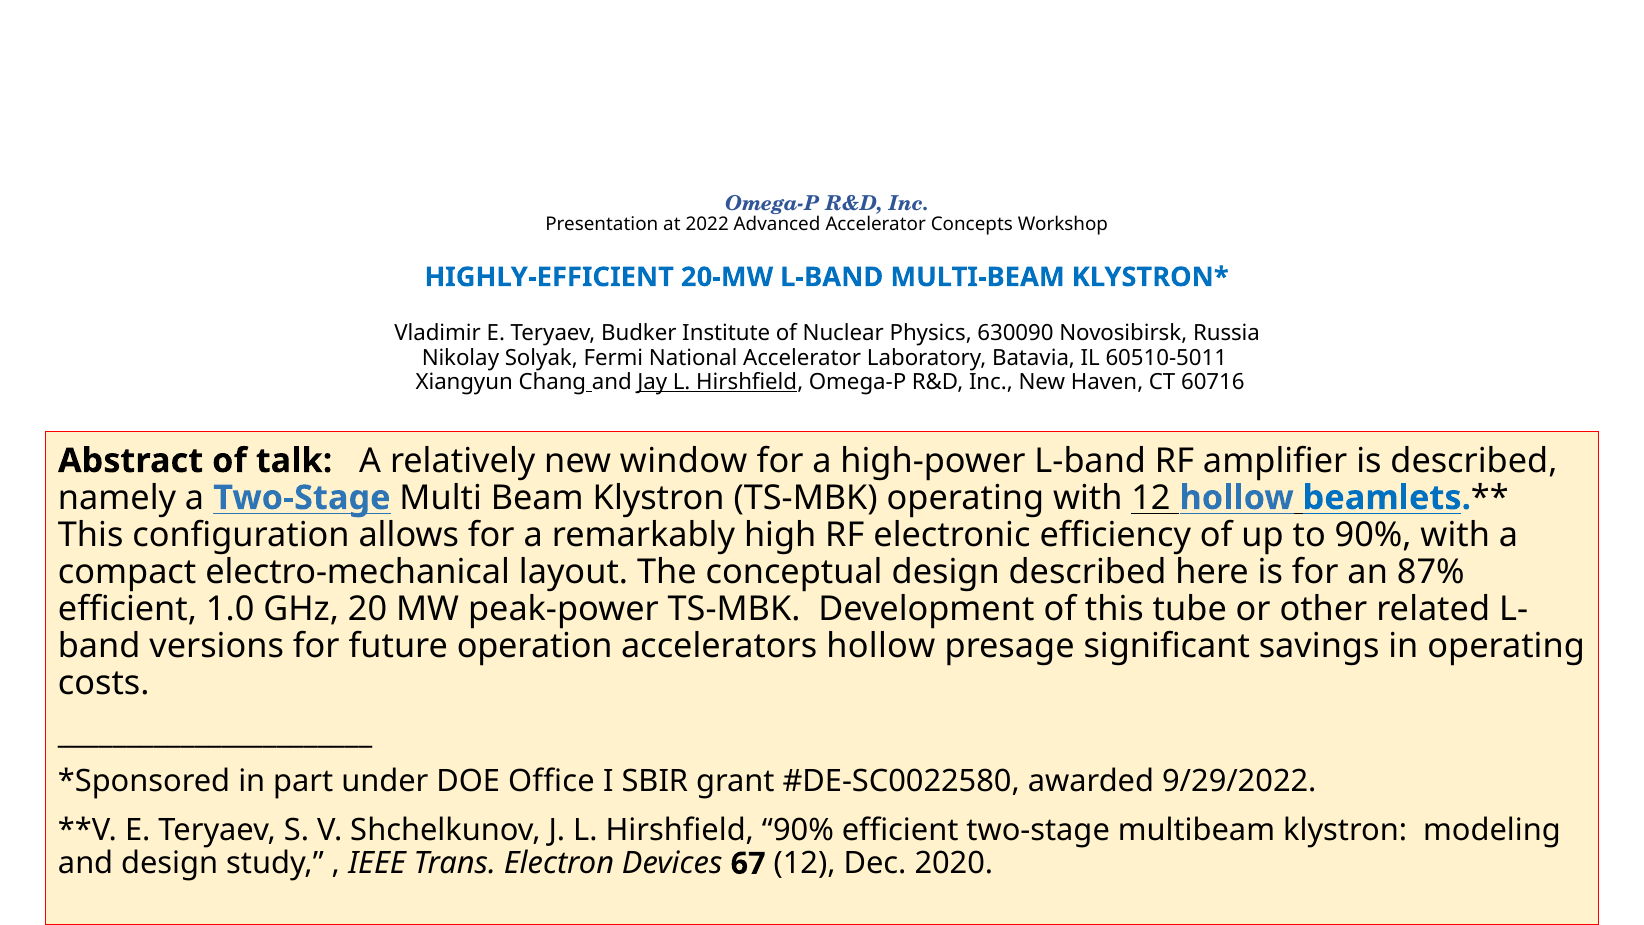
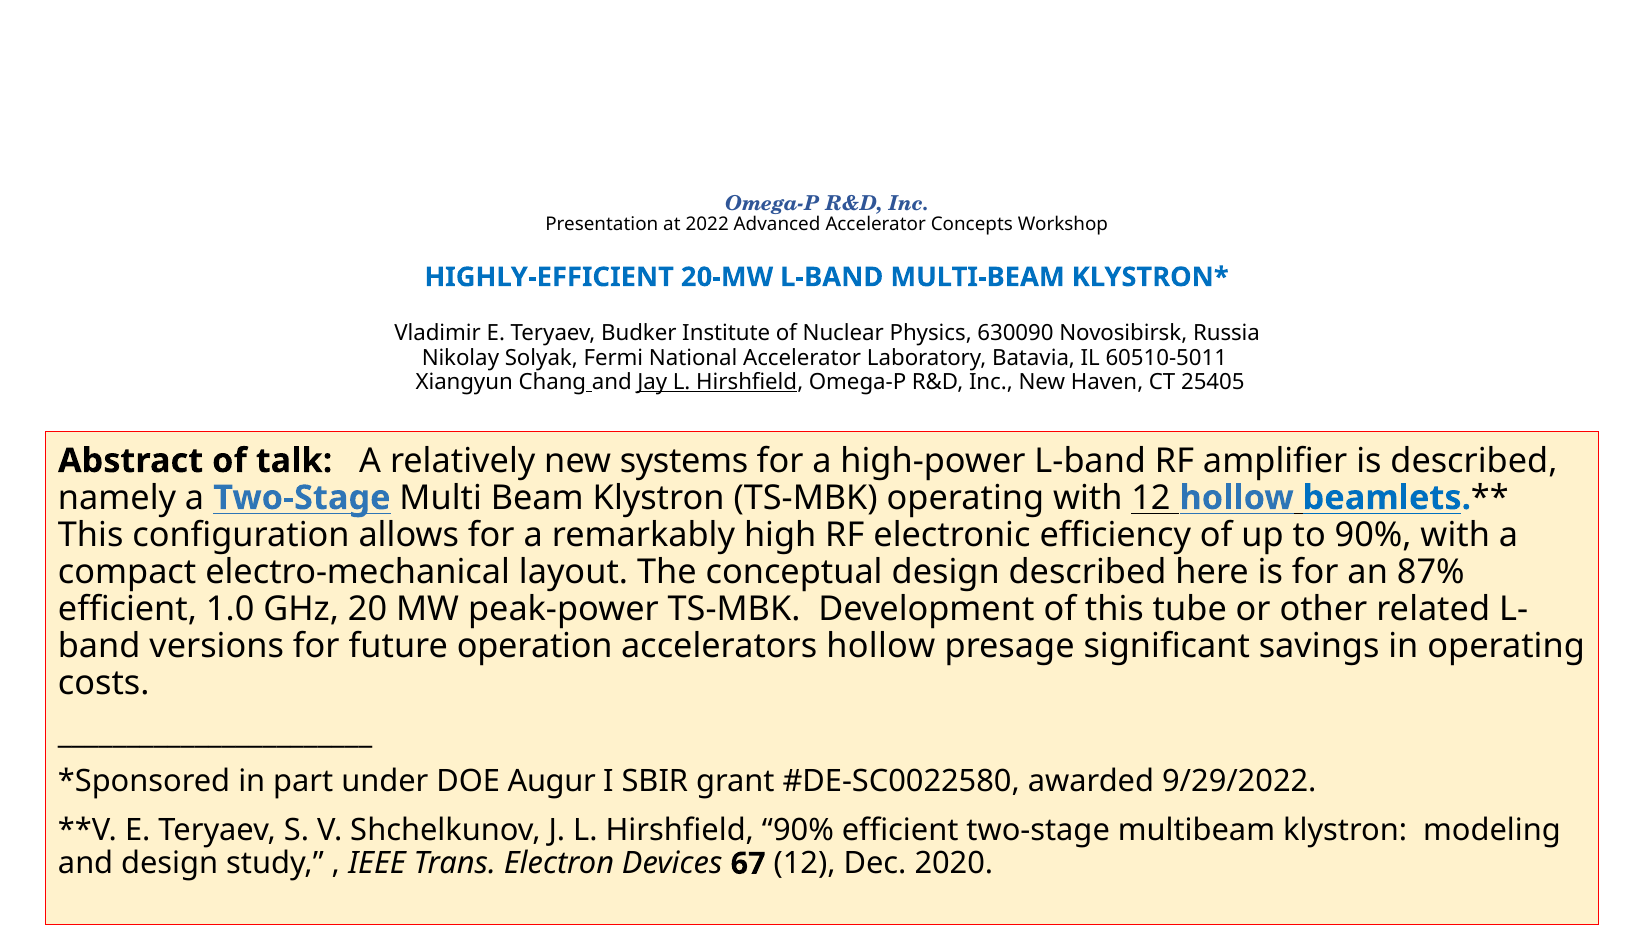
60716: 60716 -> 25405
window: window -> systems
Office: Office -> Augur
